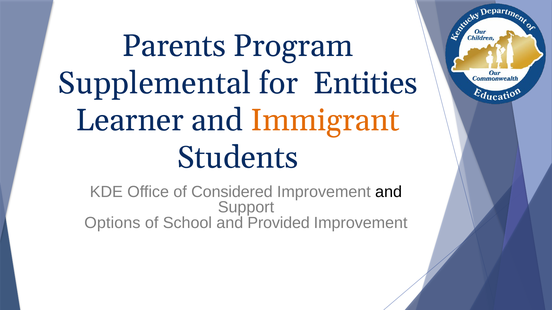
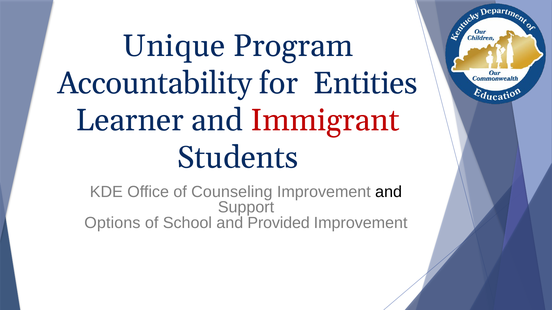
Parents: Parents -> Unique
Supplemental: Supplemental -> Accountability
Immigrant colour: orange -> red
Considered: Considered -> Counseling
